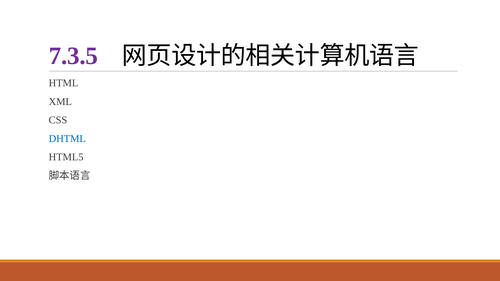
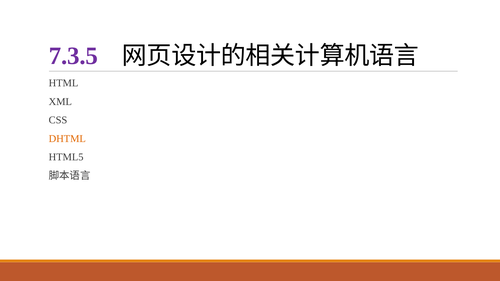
DHTML colour: blue -> orange
